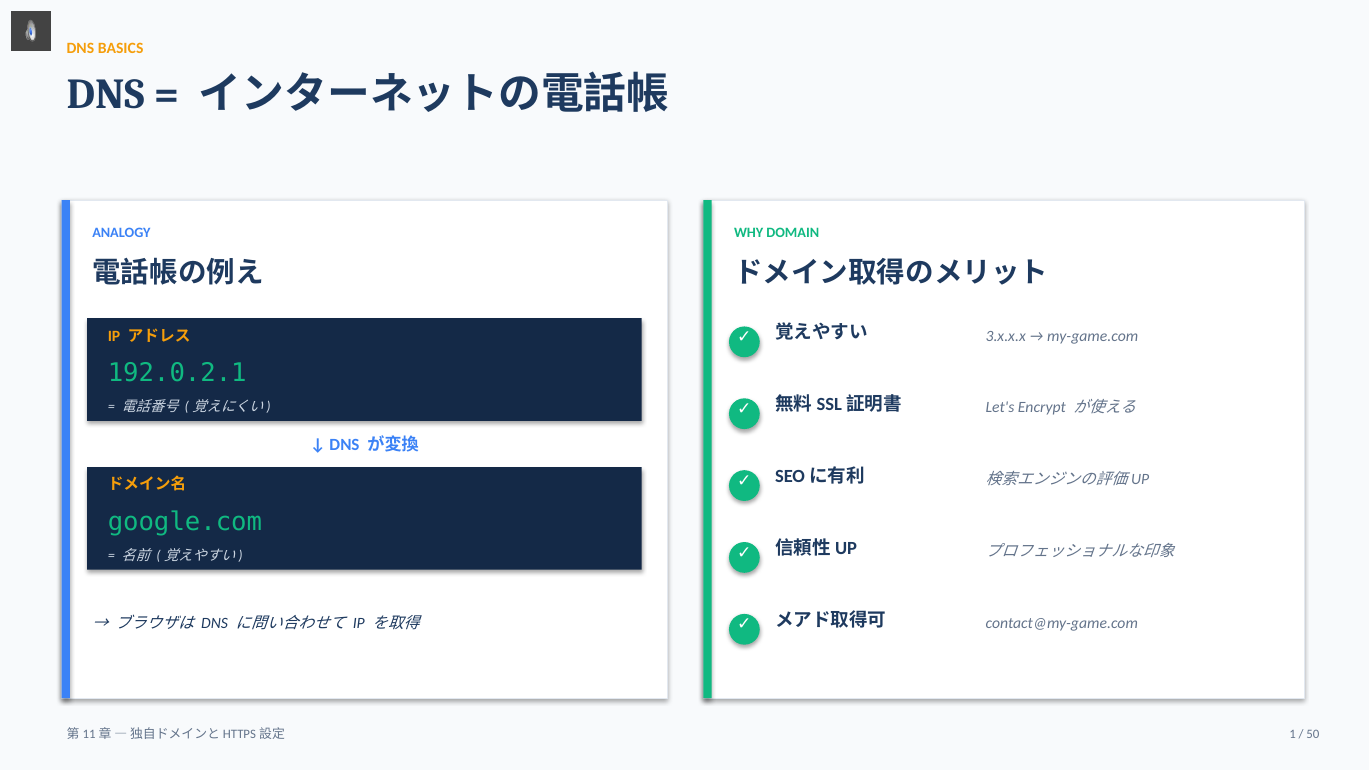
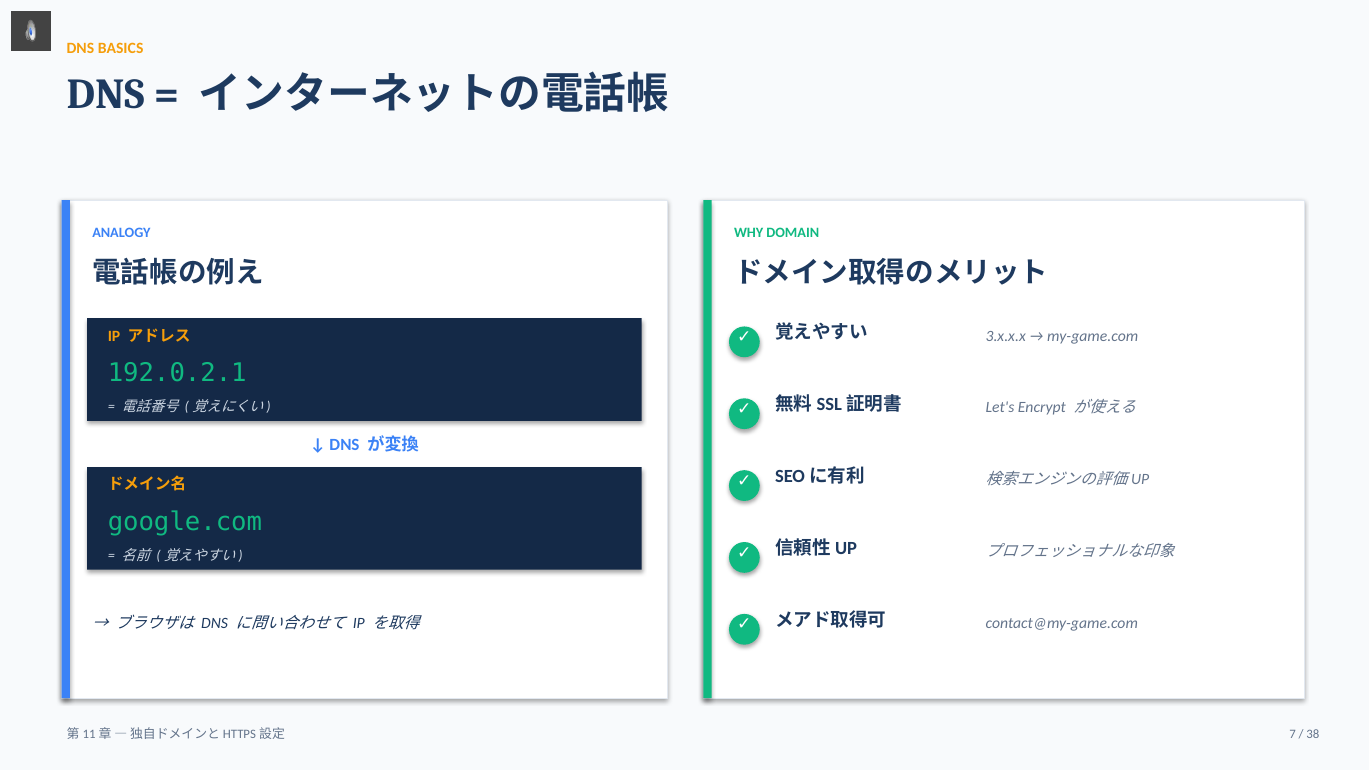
1: 1 -> 7
50: 50 -> 38
